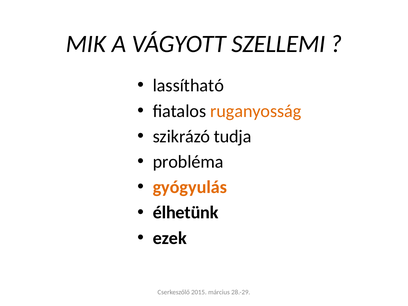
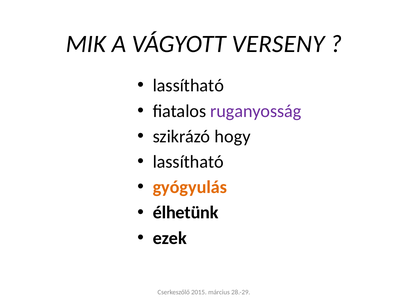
SZELLEMI: SZELLEMI -> VERSENY
ruganyosság colour: orange -> purple
tudja: tudja -> hogy
probléma at (188, 162): probléma -> lassítható
